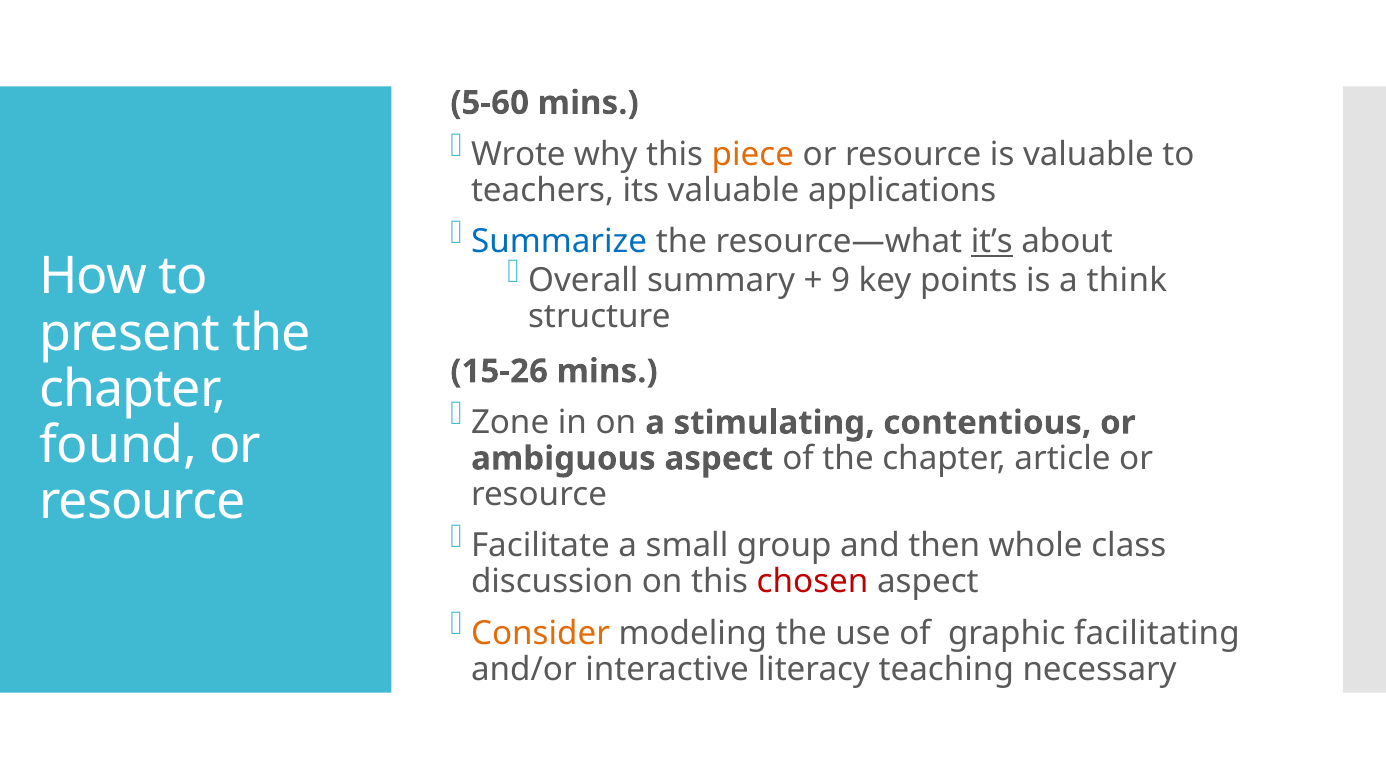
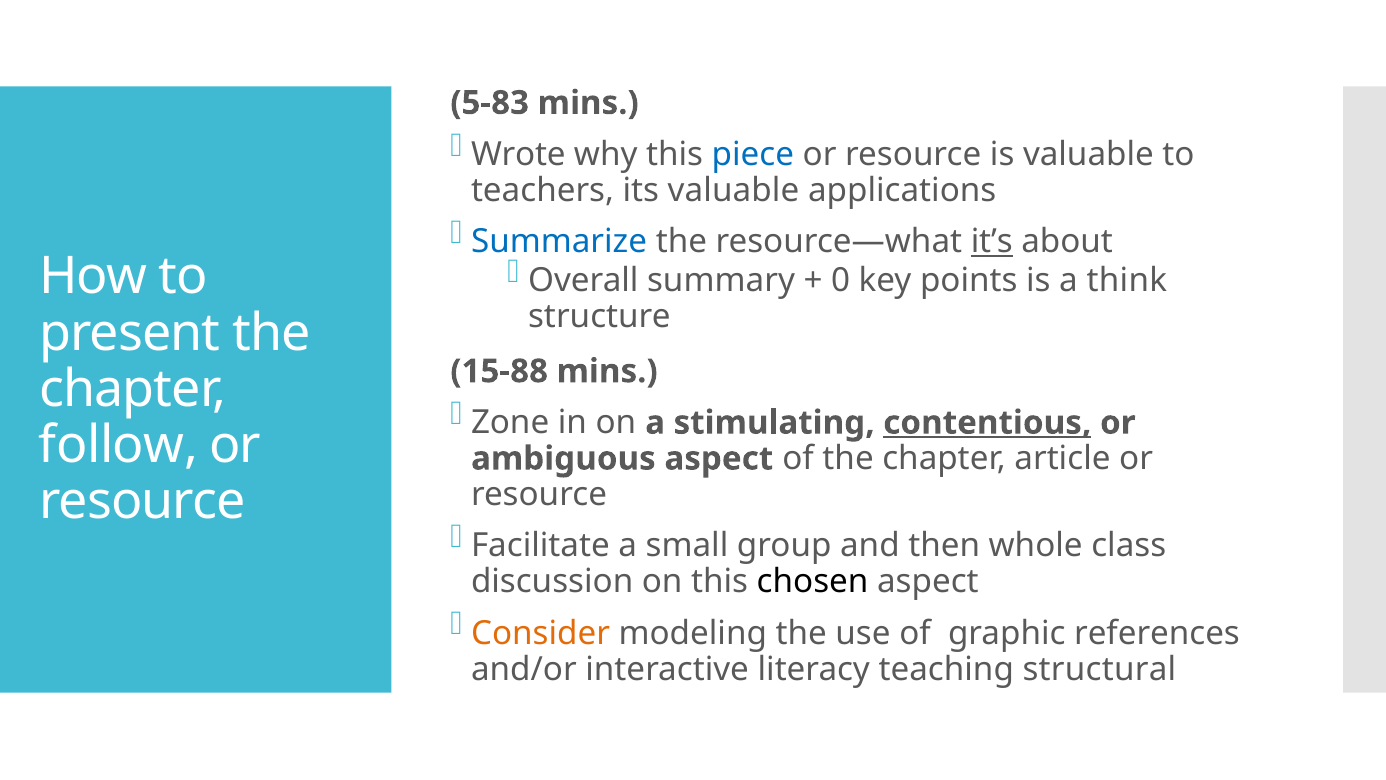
5-60: 5-60 -> 5-83
piece colour: orange -> blue
9: 9 -> 0
15-26: 15-26 -> 15-88
contentious underline: none -> present
found: found -> follow
chosen colour: red -> black
facilitating: facilitating -> references
necessary: necessary -> structural
